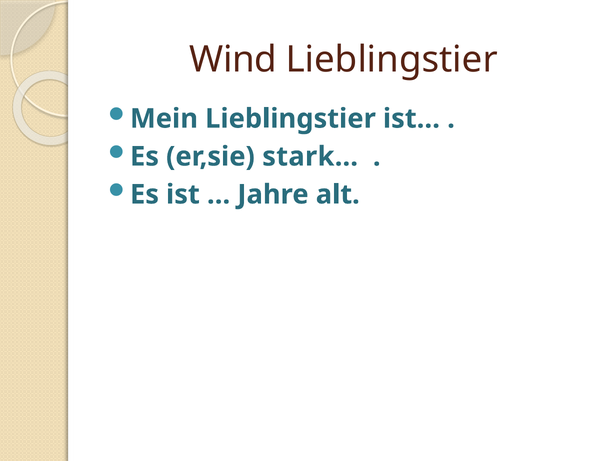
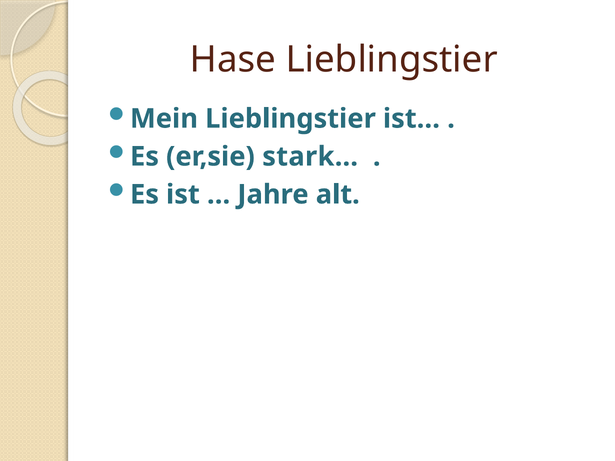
Wind: Wind -> Hase
